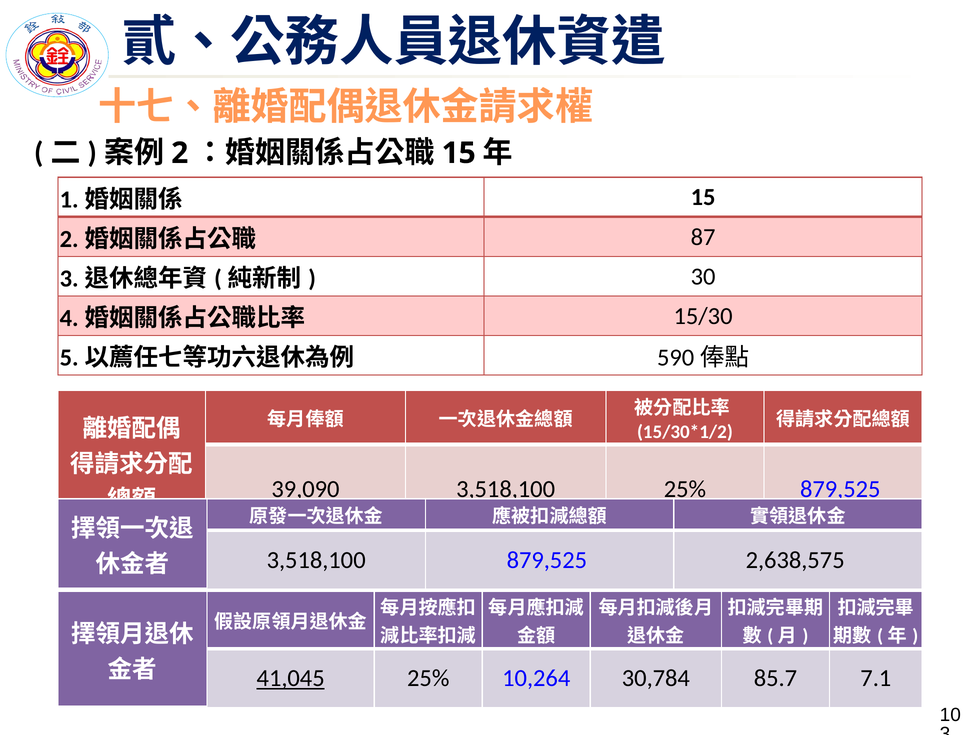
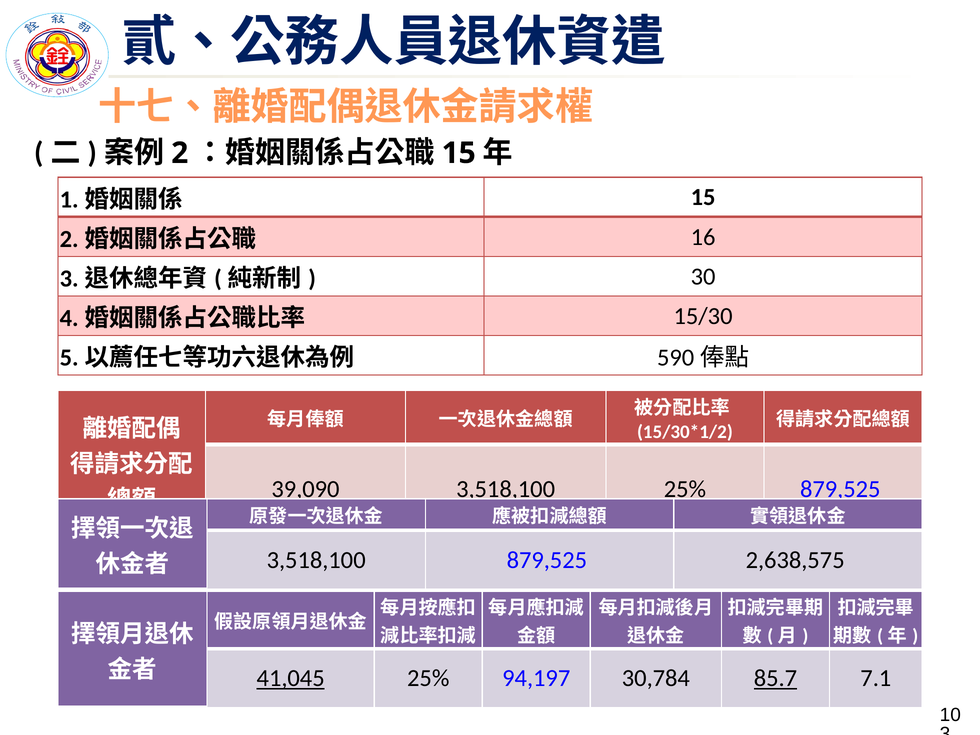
87: 87 -> 16
10,264: 10,264 -> 94,197
85.7 underline: none -> present
